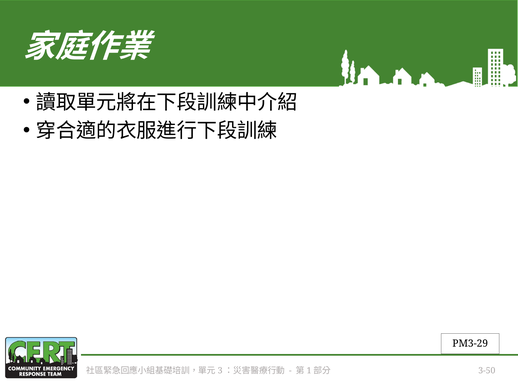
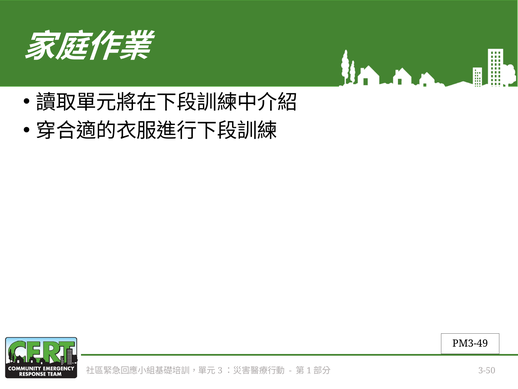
PM3-29: PM3-29 -> PM3-49
